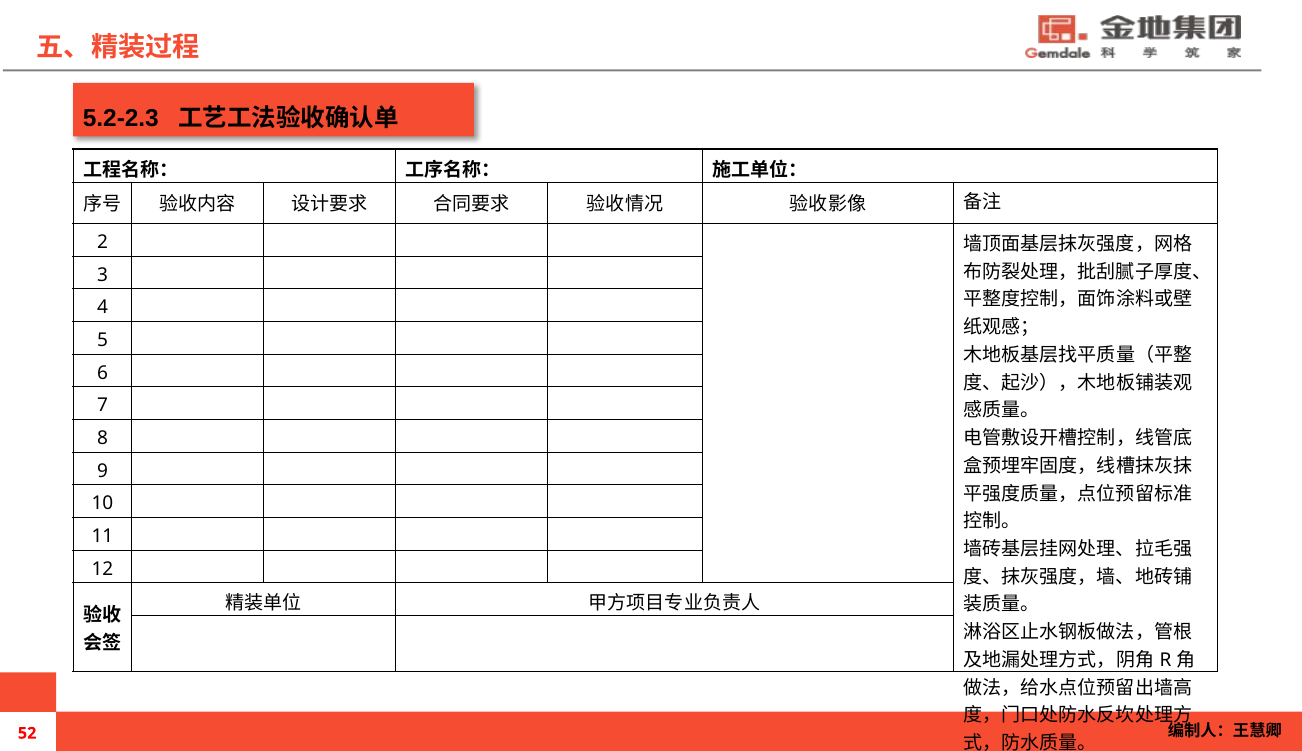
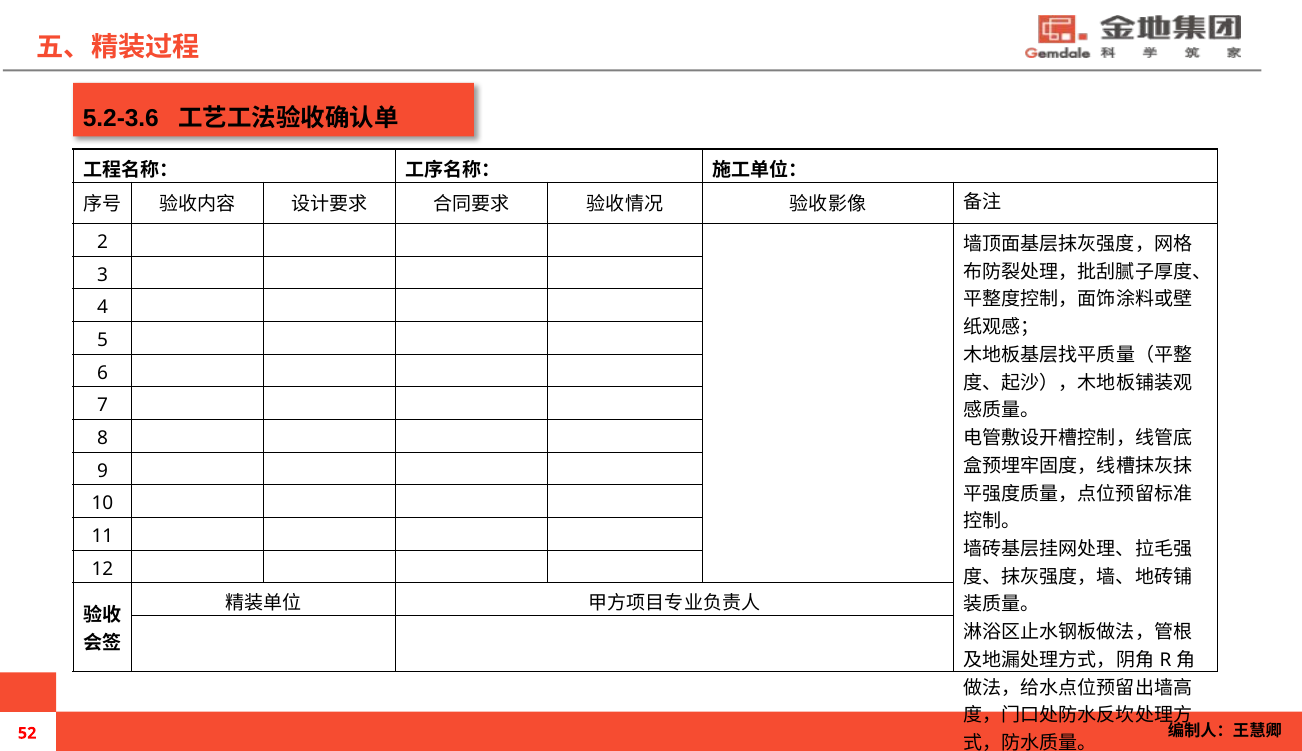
5.2-2.3: 5.2-2.3 -> 5.2-3.6
